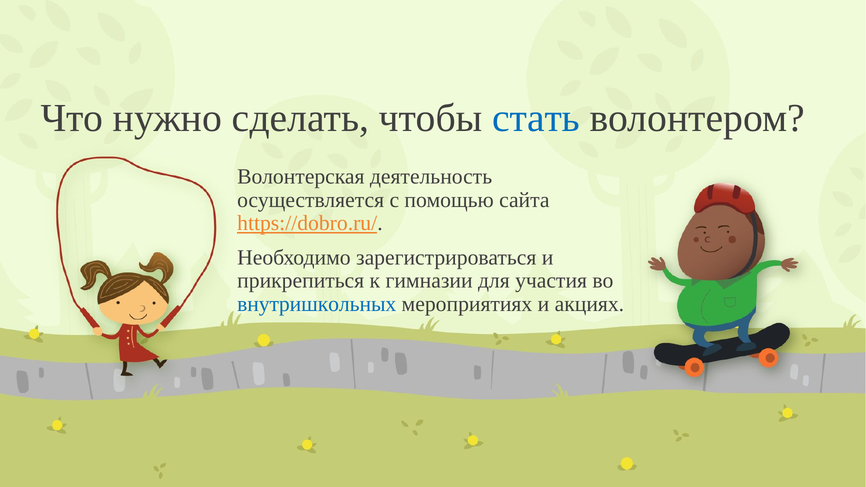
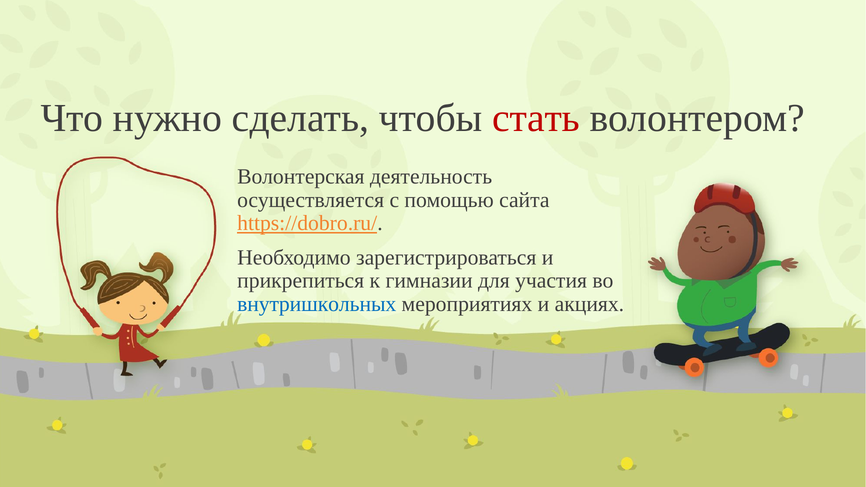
стать colour: blue -> red
